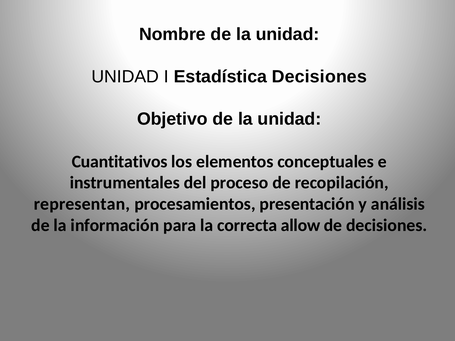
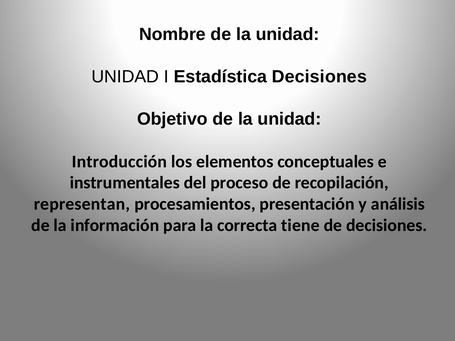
Cuantitativos: Cuantitativos -> Introducción
allow: allow -> tiene
